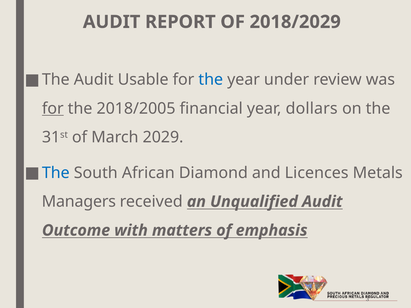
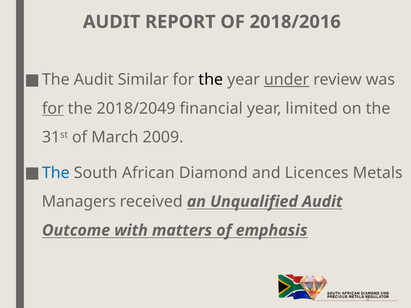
2018/2029: 2018/2029 -> 2018/2016
Usable: Usable -> Similar
the at (211, 80) colour: blue -> black
under underline: none -> present
2018/2005: 2018/2005 -> 2018/2049
dollars: dollars -> limited
2029: 2029 -> 2009
